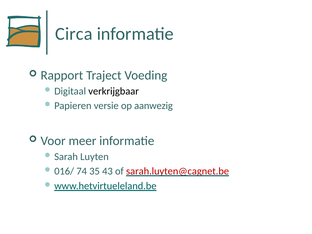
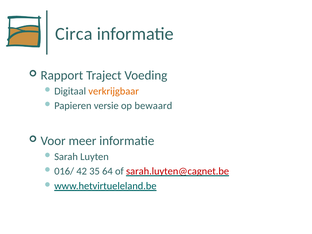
verkrijgbaar colour: black -> orange
aanwezig: aanwezig -> bewaard
74: 74 -> 42
43: 43 -> 64
